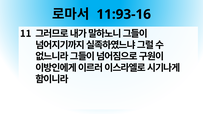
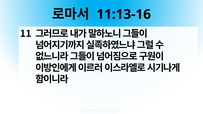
11:93-16: 11:93-16 -> 11:13-16
